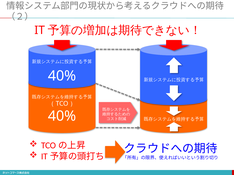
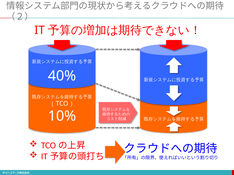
40% at (62, 116): 40% -> 10%
